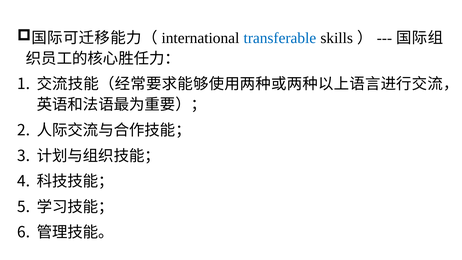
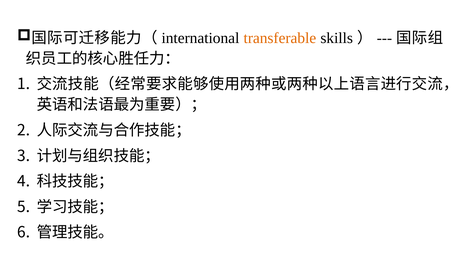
transferable colour: blue -> orange
